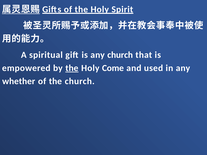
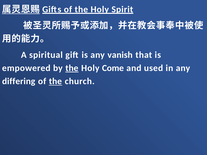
any church: church -> vanish
whether: whether -> differing
the at (55, 81) underline: none -> present
